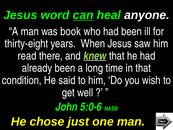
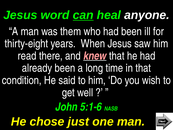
book: book -> them
knew colour: light green -> pink
5:0-6: 5:0-6 -> 5:1-6
